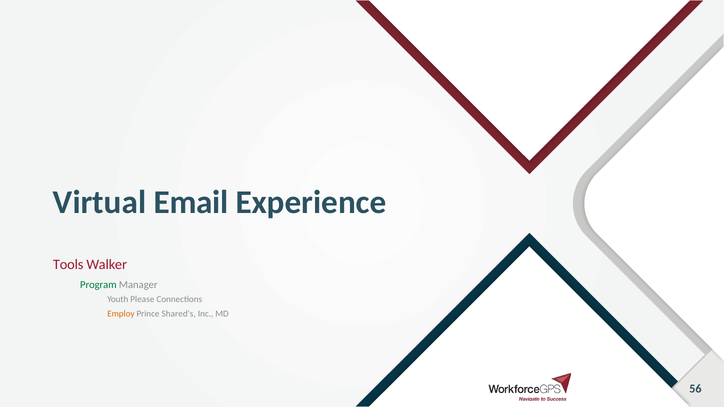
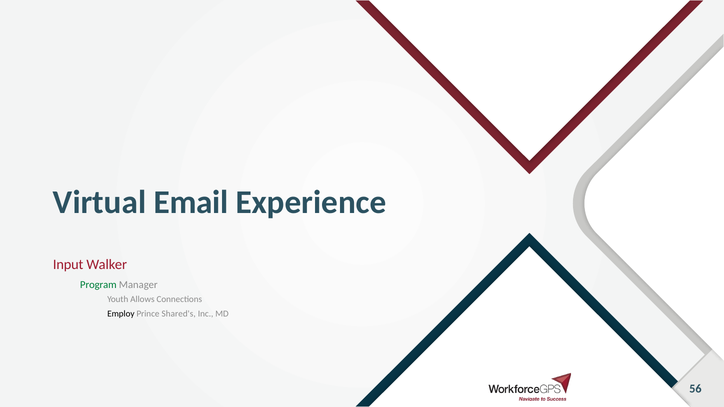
Tools: Tools -> Input
Please: Please -> Allows
Employ colour: orange -> black
